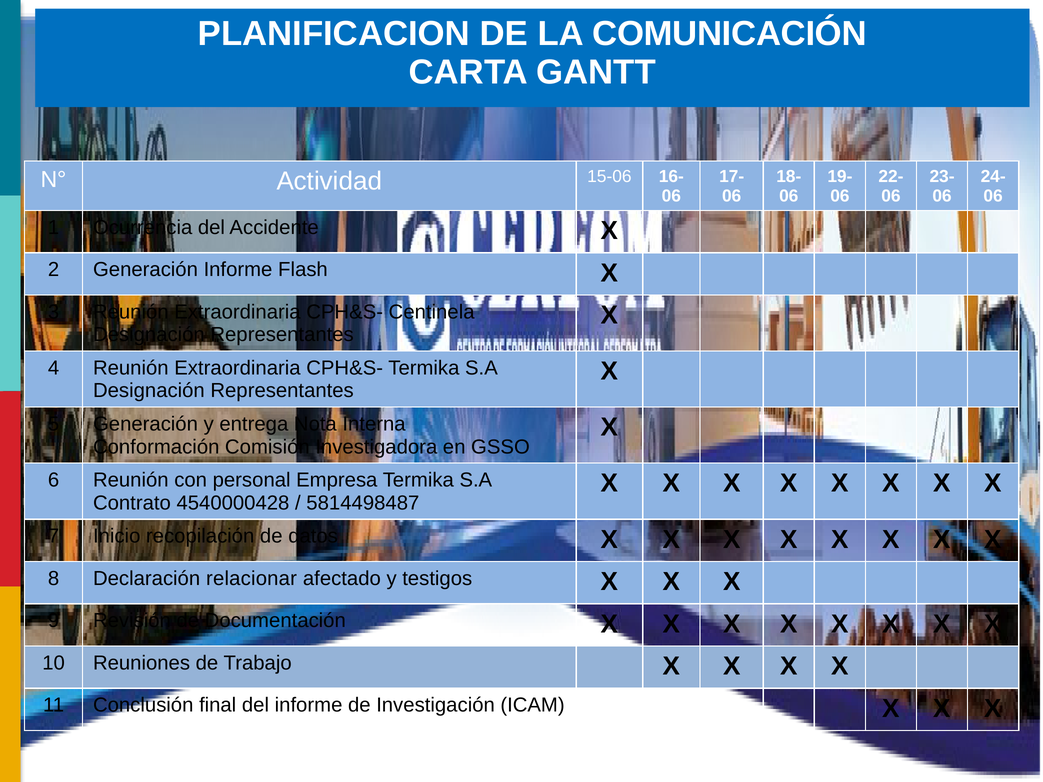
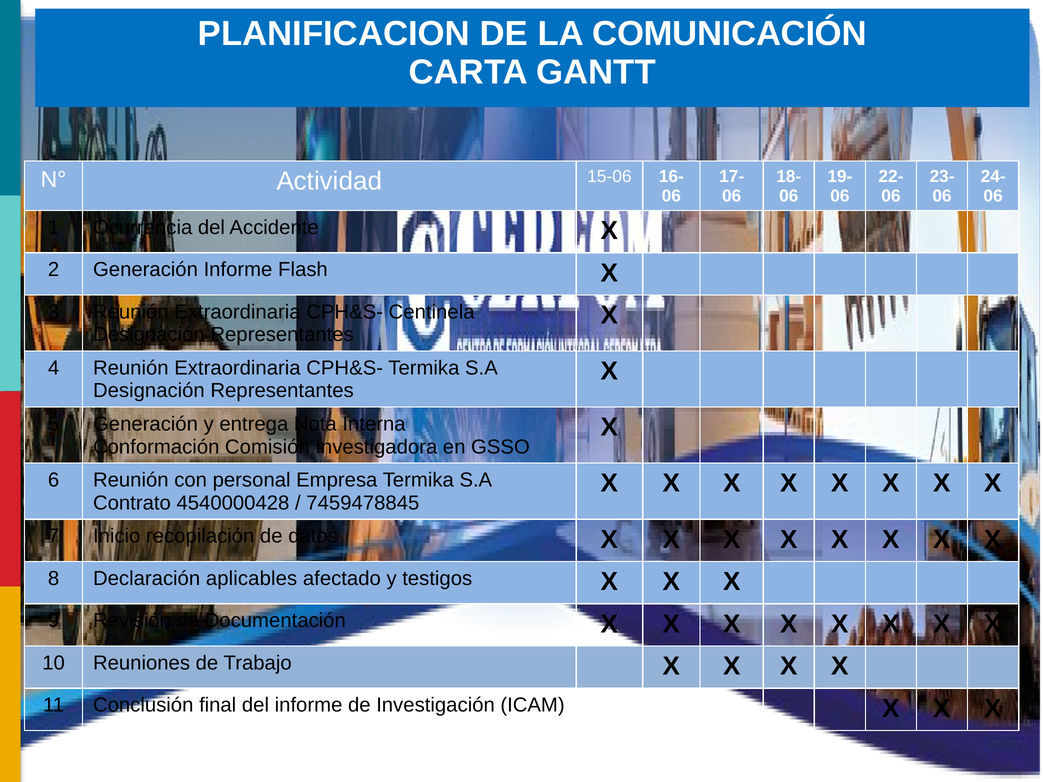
5814498487: 5814498487 -> 7459478845
relacionar: relacionar -> aplicables
